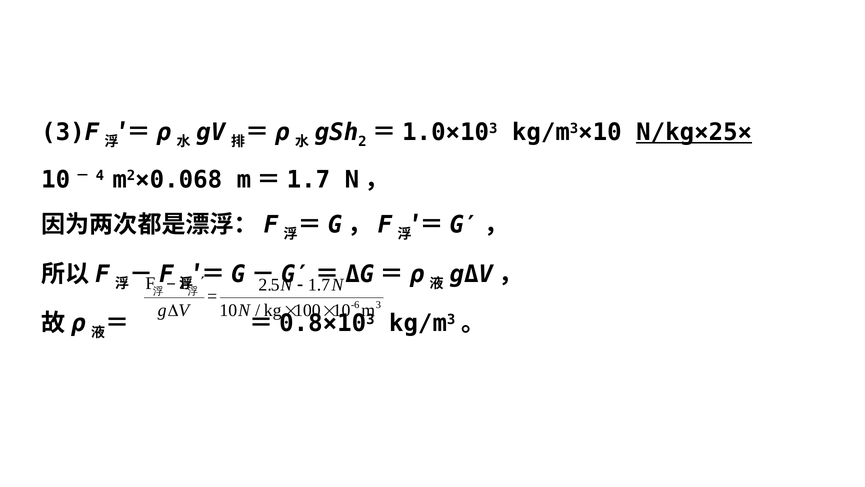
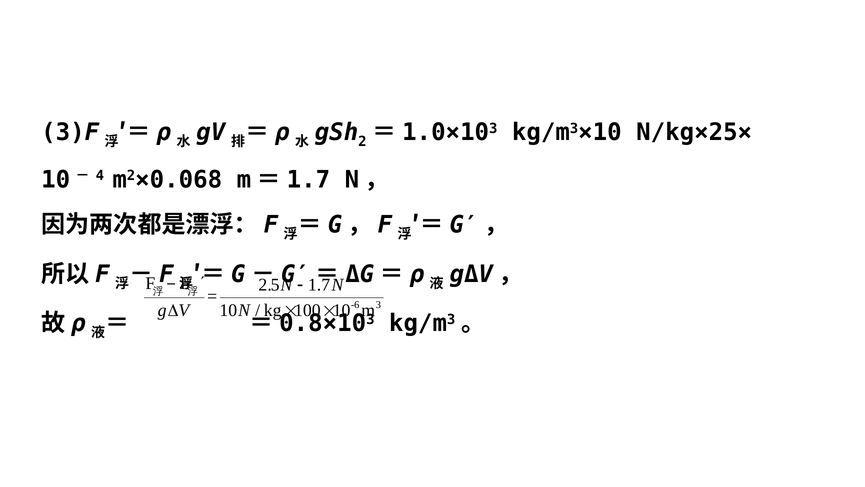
N/kg×25× underline: present -> none
